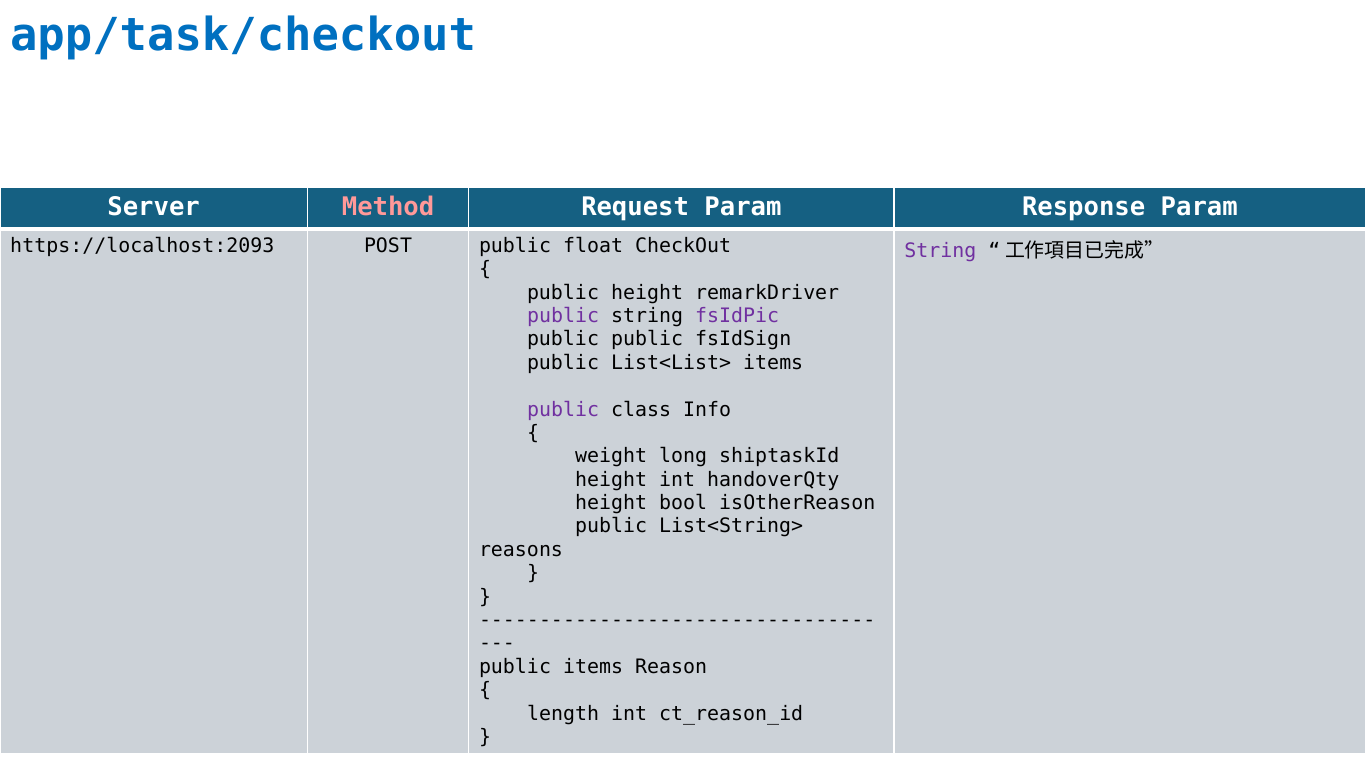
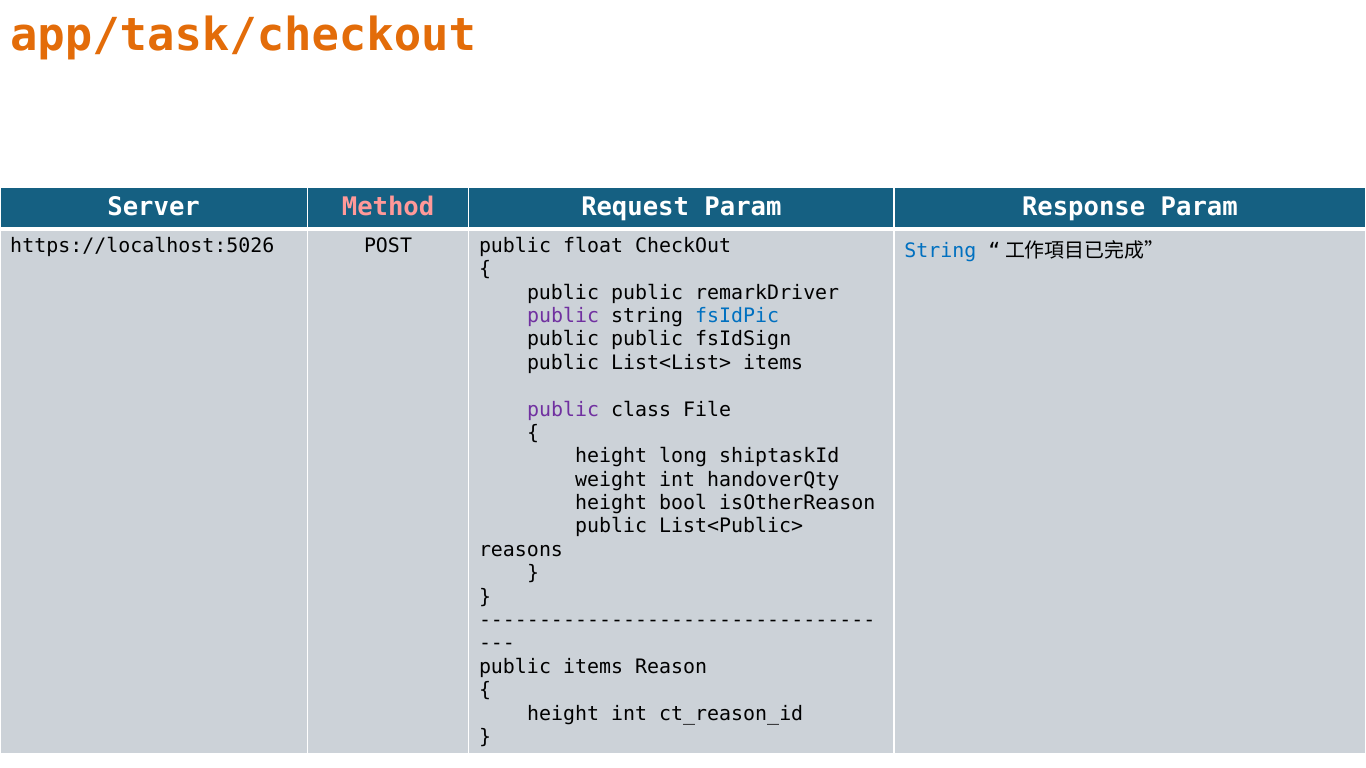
app/task/checkout colour: blue -> orange
https://localhost:2093: https://localhost:2093 -> https://localhost:5026
String at (940, 251) colour: purple -> blue
height at (647, 293): height -> public
fsIdPic colour: purple -> blue
Info: Info -> File
weight at (611, 456): weight -> height
height at (611, 480): height -> weight
List<String>: List<String> -> List<Public>
length at (563, 714): length -> height
